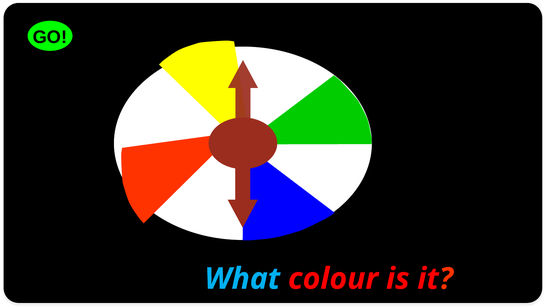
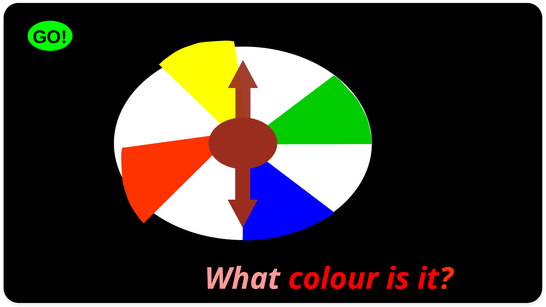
What colour: light blue -> pink
